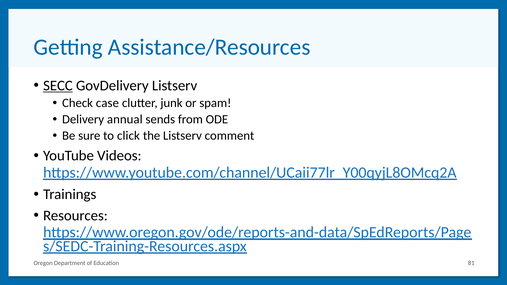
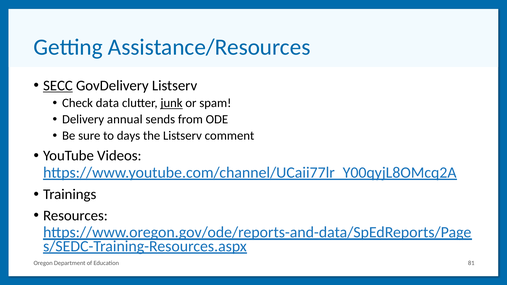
case: case -> data
junk underline: none -> present
click: click -> days
